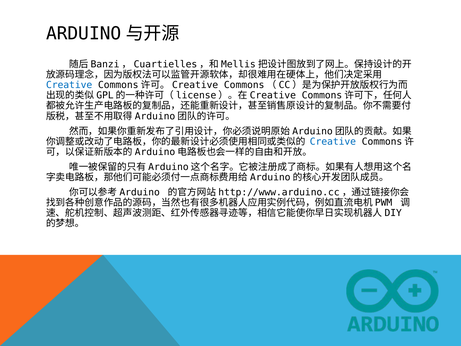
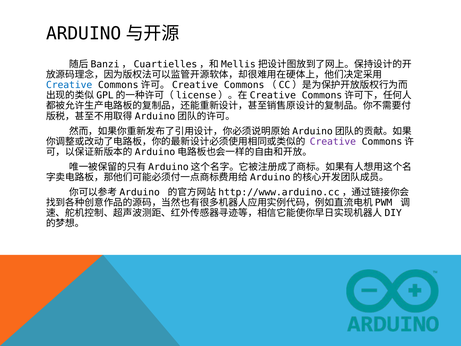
Creative at (333, 141) colour: blue -> purple
